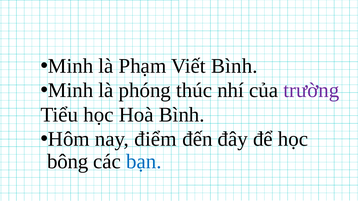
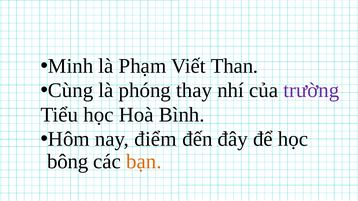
Viết Bình: Bình -> Than
Minh at (71, 90): Minh -> Cùng
thúc: thúc -> thay
bạn colour: blue -> orange
